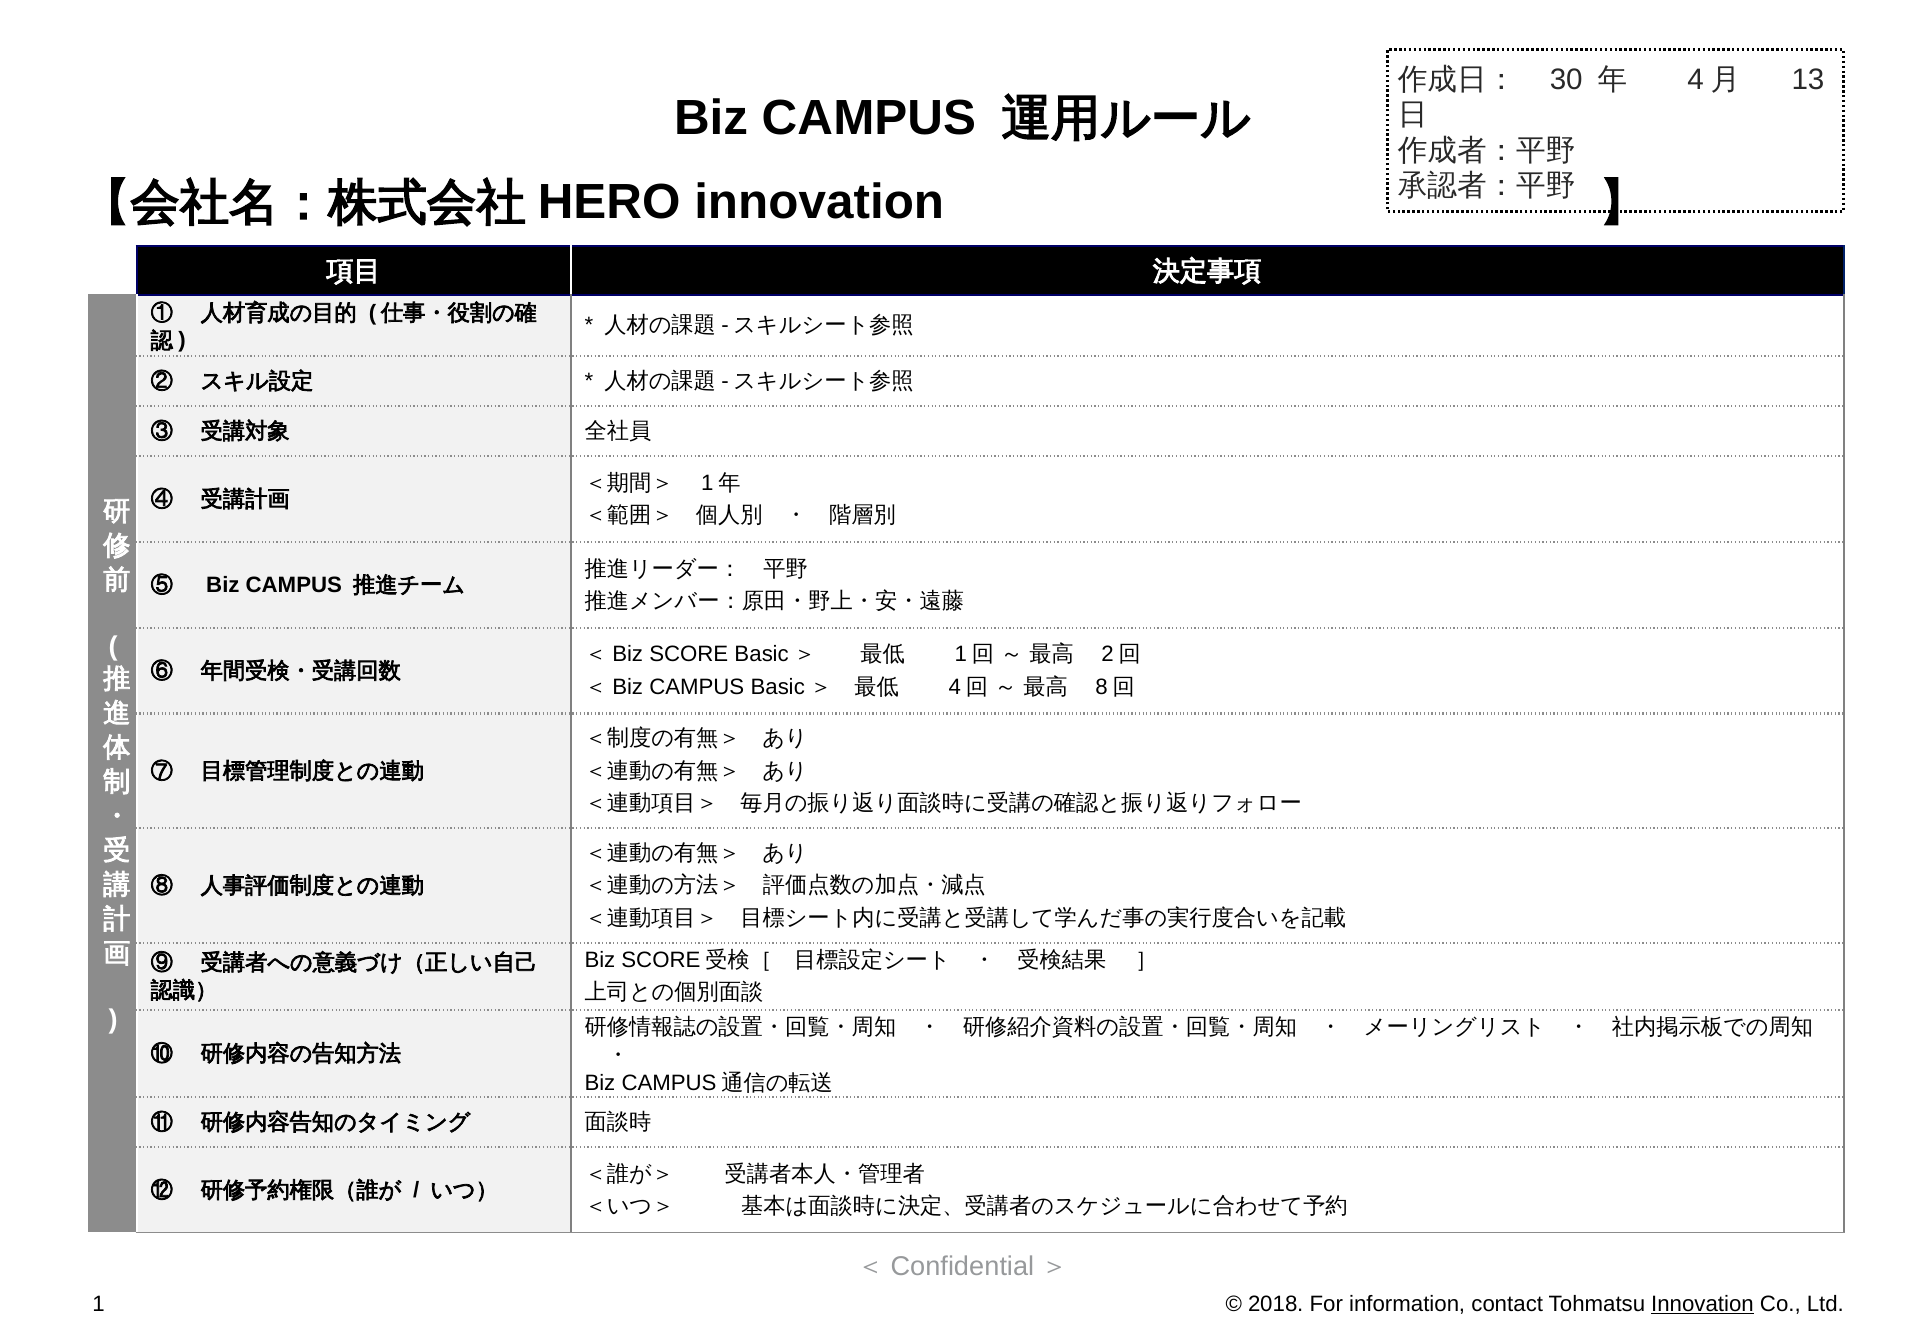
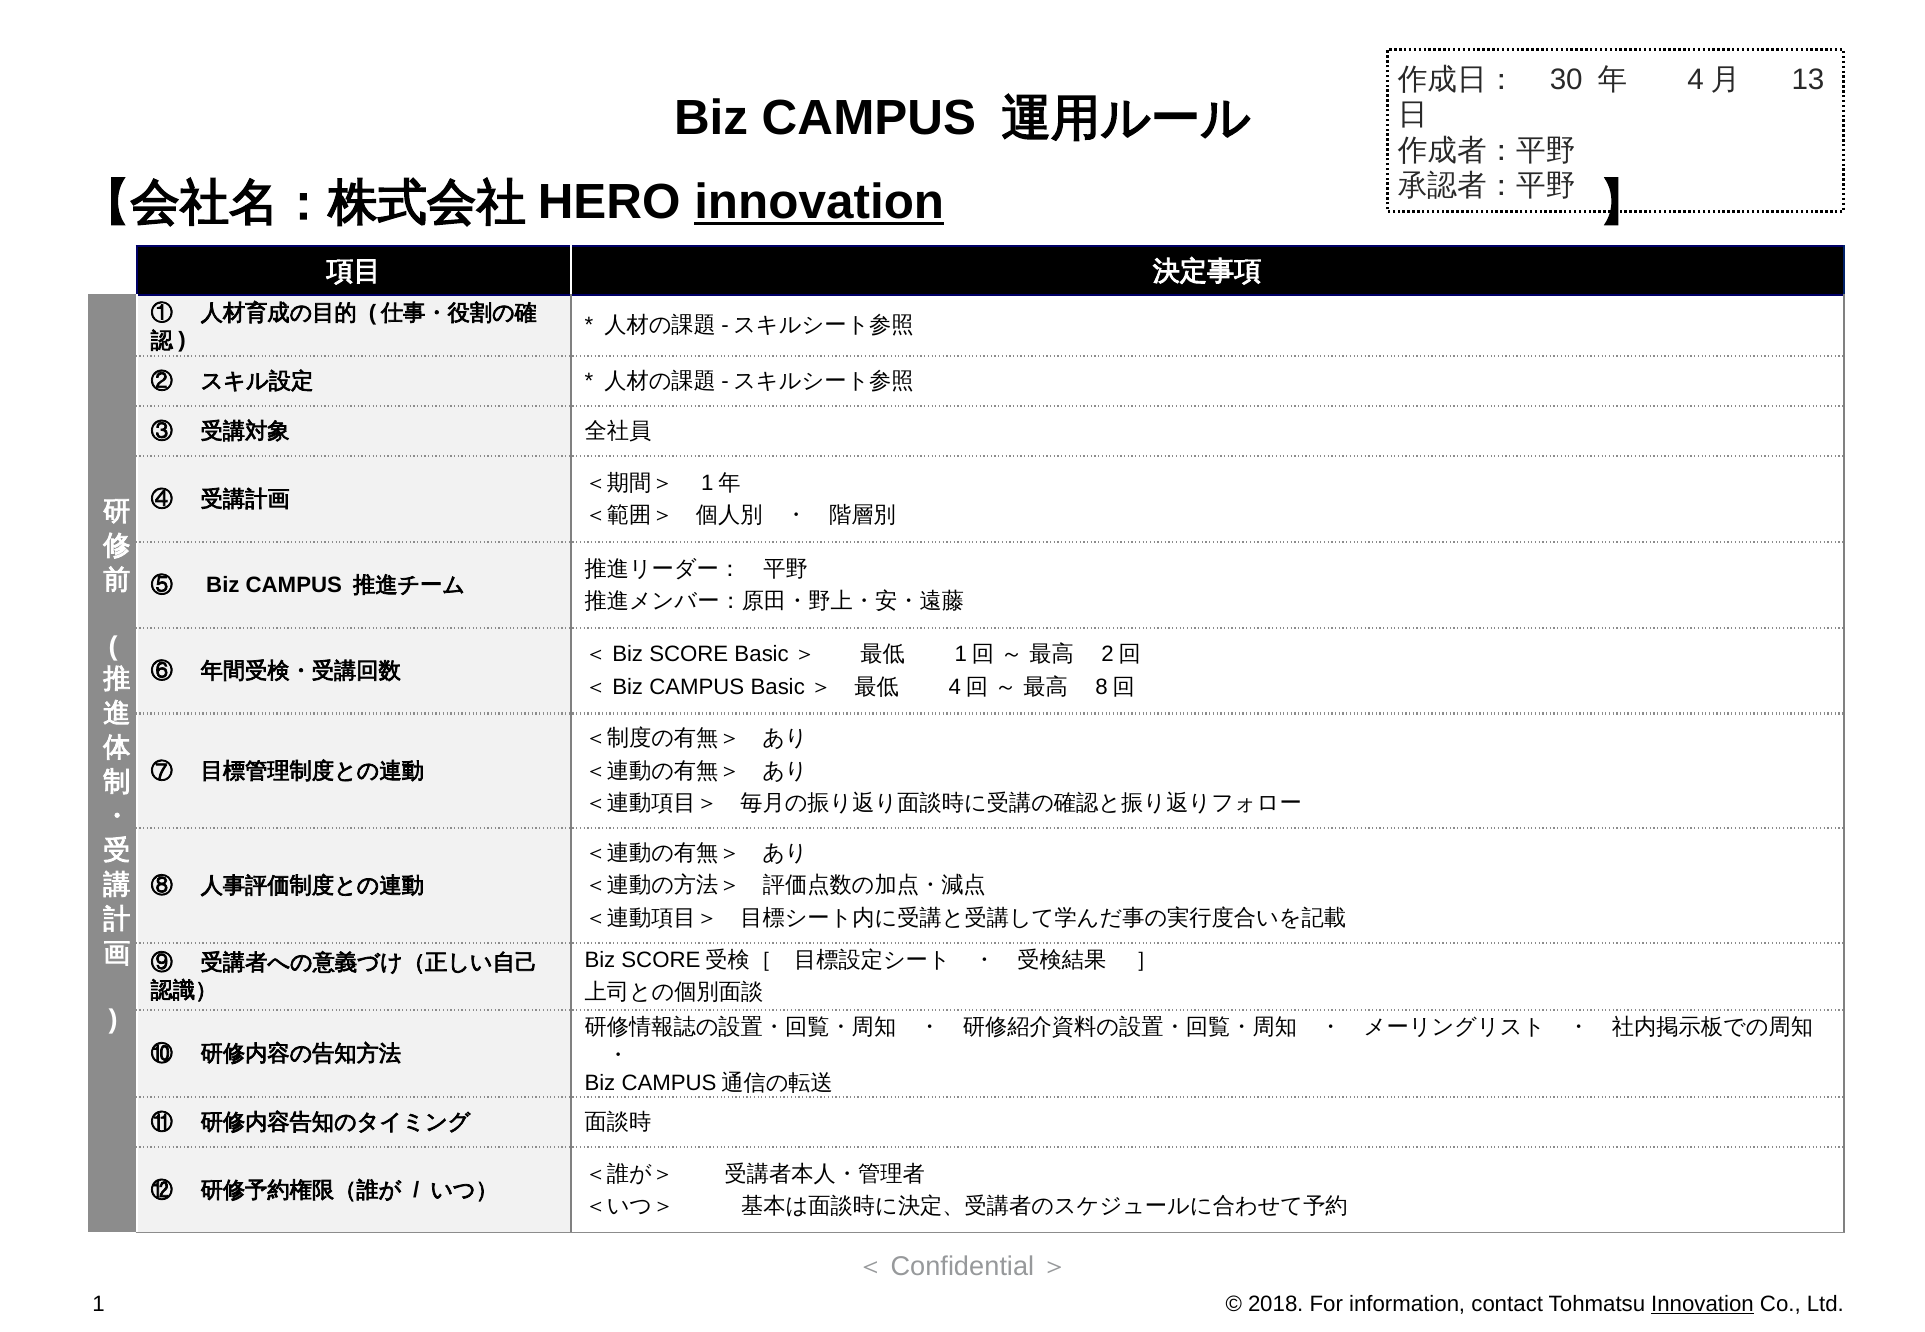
innovation at (819, 203) underline: none -> present
